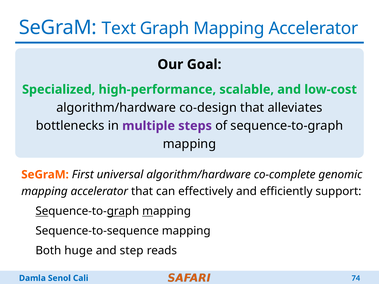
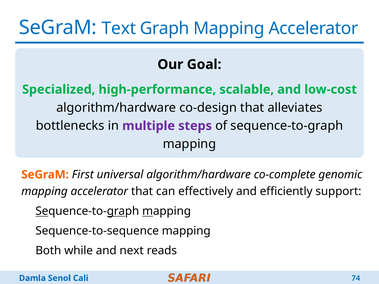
huge: huge -> while
step: step -> next
